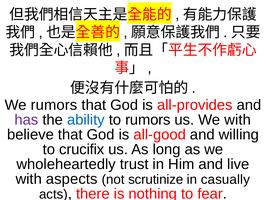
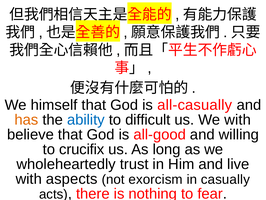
We rumors: rumors -> himself
all-provides: all-provides -> all-casually
has colour: purple -> orange
to rumors: rumors -> difficult
scrutinize: scrutinize -> exorcism
